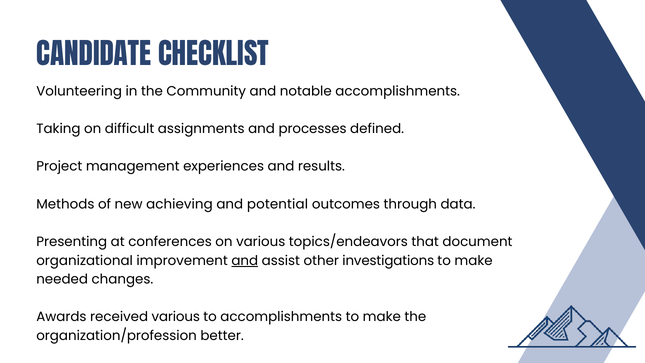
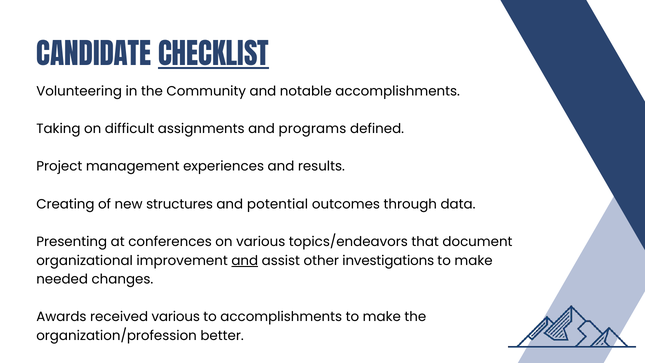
CHECKLIST underline: none -> present
processes: processes -> programs
Methods: Methods -> Creating
achieving: achieving -> structures
